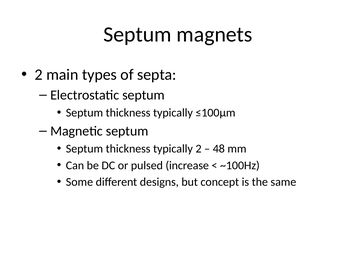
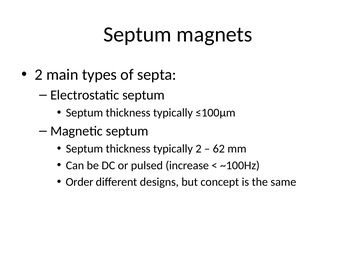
48: 48 -> 62
Some: Some -> Order
